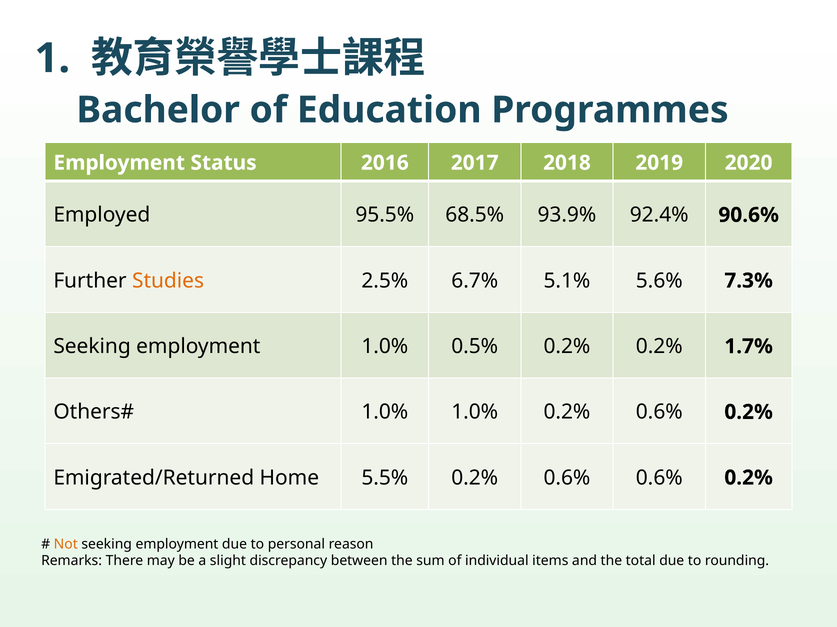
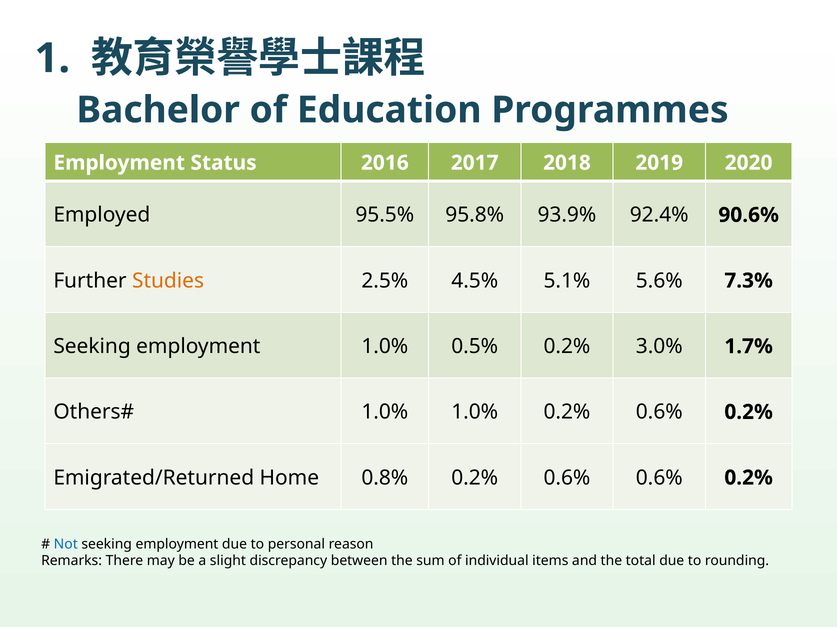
68.5%: 68.5% -> 95.8%
6.7%: 6.7% -> 4.5%
0.2% 0.2%: 0.2% -> 3.0%
5.5%: 5.5% -> 0.8%
Not colour: orange -> blue
